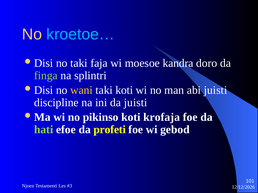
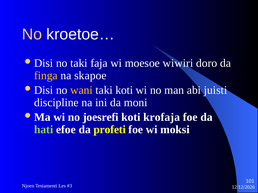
kroetoe… colour: light blue -> white
kandra: kandra -> wiwiri
finga colour: light green -> yellow
splintri: splintri -> skapoe
da juisti: juisti -> moni
pikinso: pikinso -> joesrefi
gebod: gebod -> moksi
